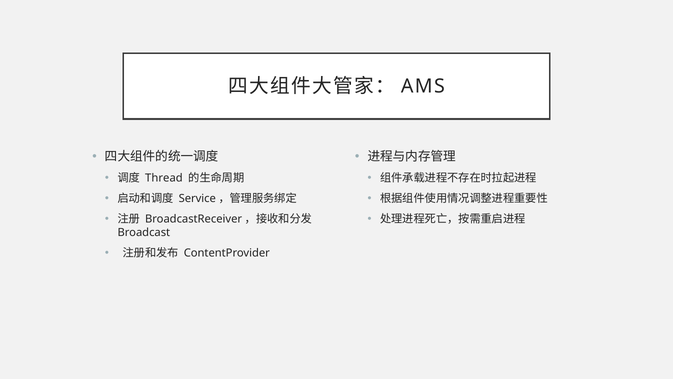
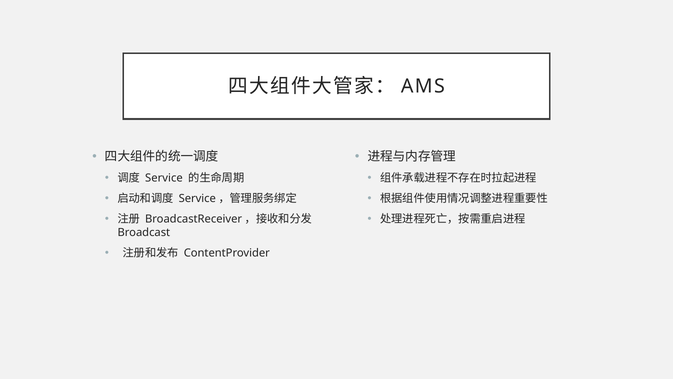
Thread: Thread -> Service
